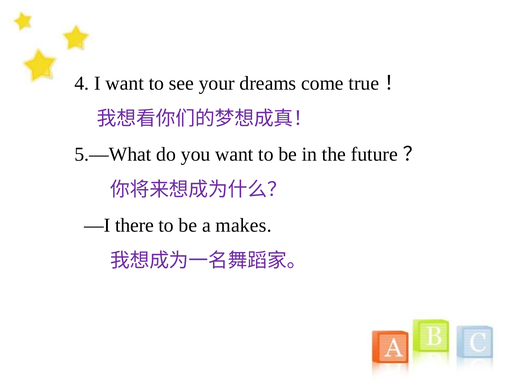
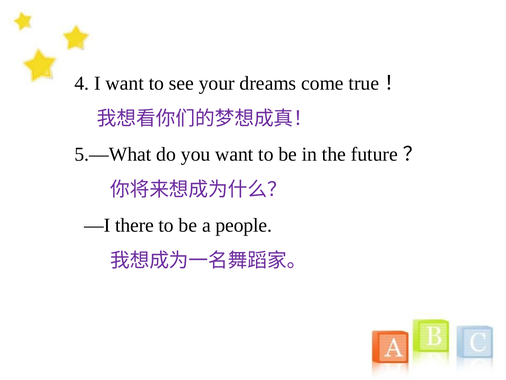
makes: makes -> people
